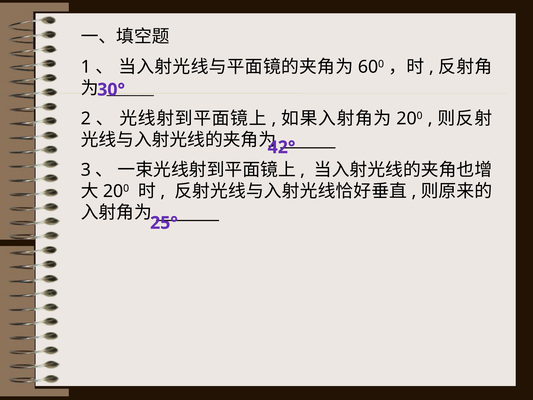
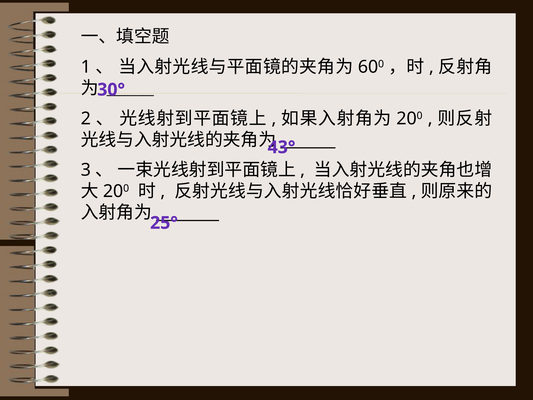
42°: 42° -> 43°
